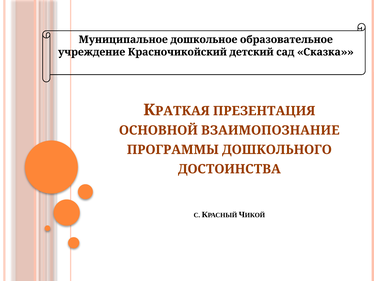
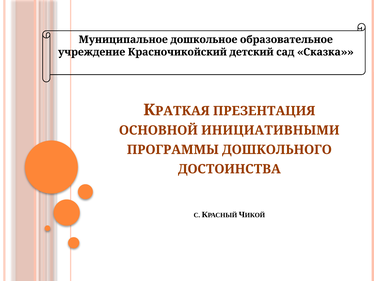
ВЗАИМОПОЗНАНИЕ: ВЗАИМОПОЗНАНИЕ -> ИНИЦИАТИВНЫМИ
